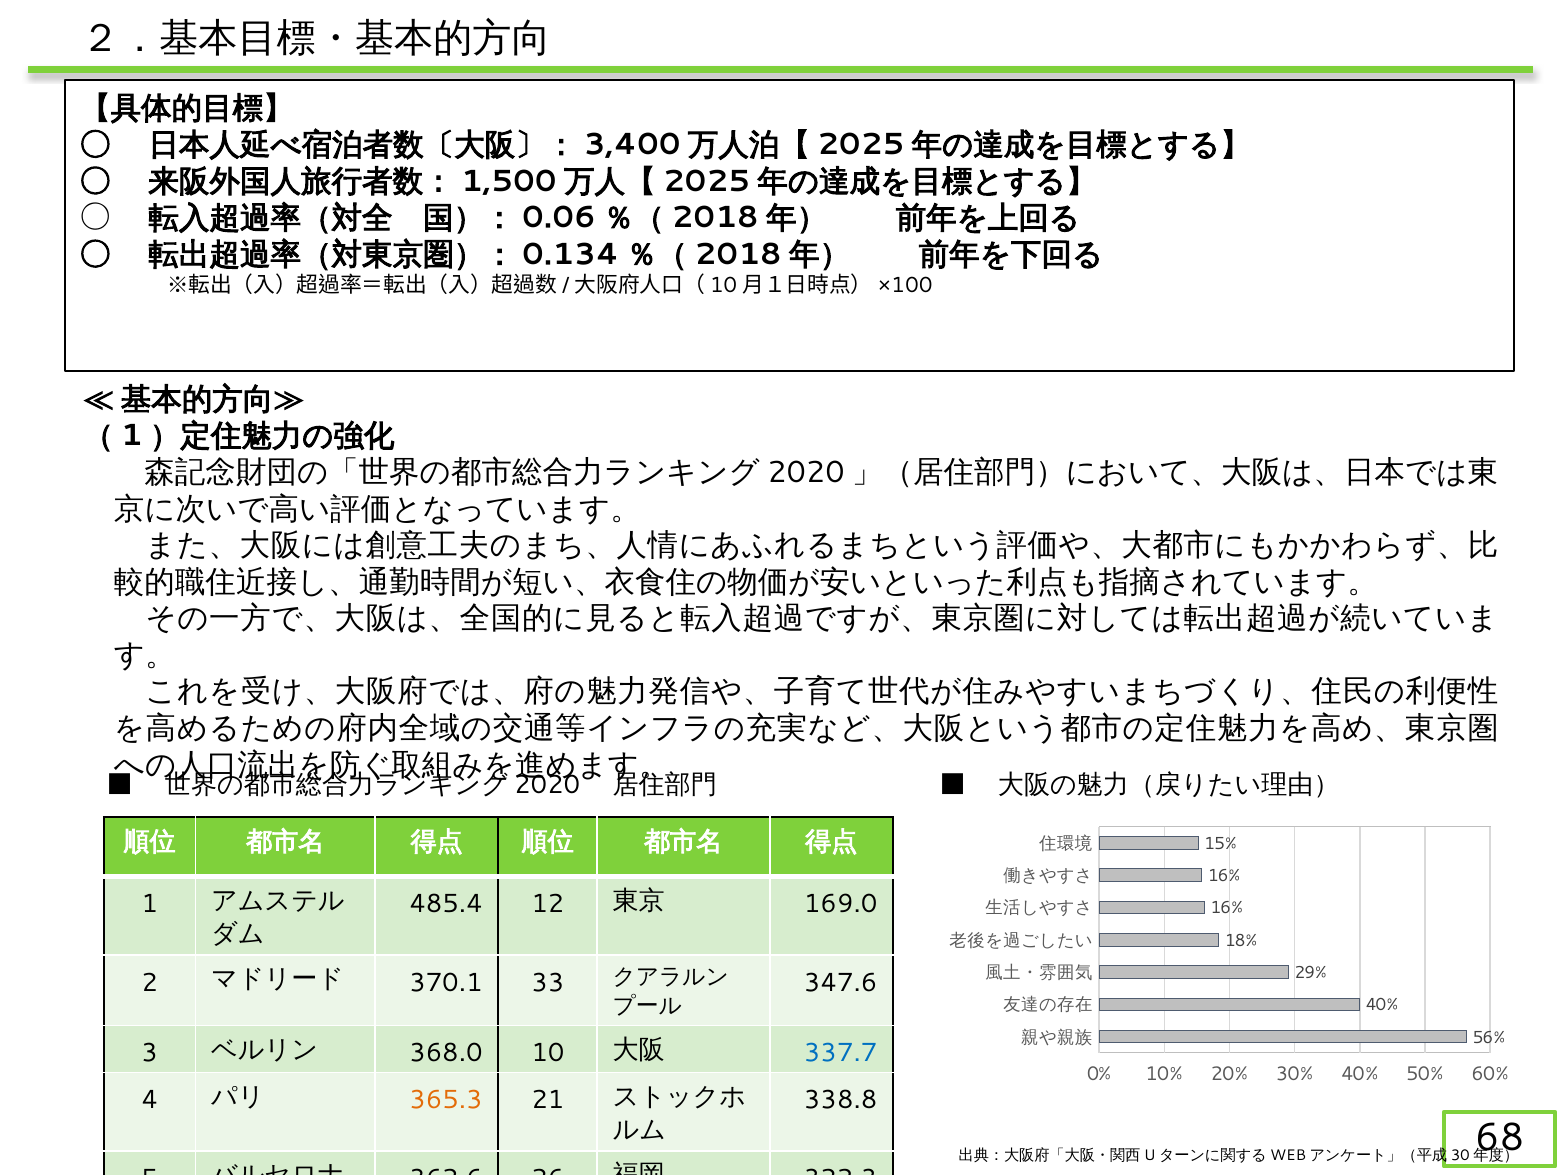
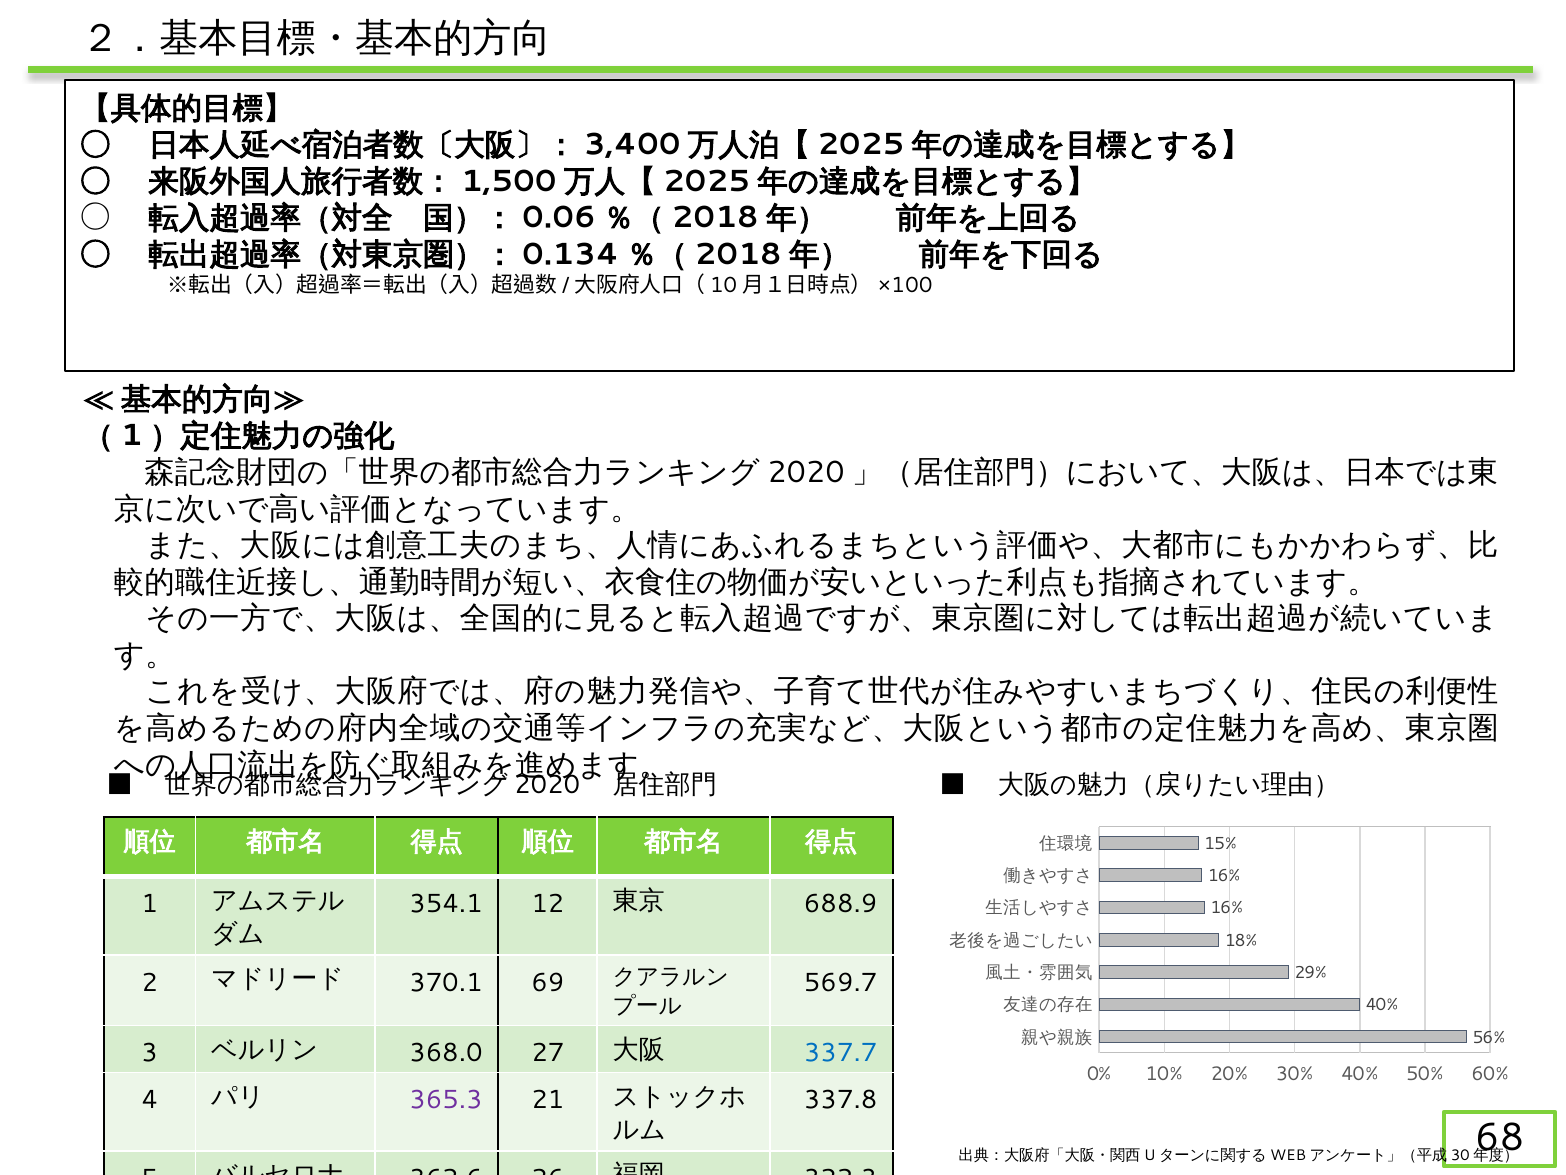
485.4: 485.4 -> 354.1
169.0: 169.0 -> 688.9
33: 33 -> 69
347.6: 347.6 -> 569.7
10: 10 -> 27
365.3 colour: orange -> purple
338.8: 338.8 -> 337.8
